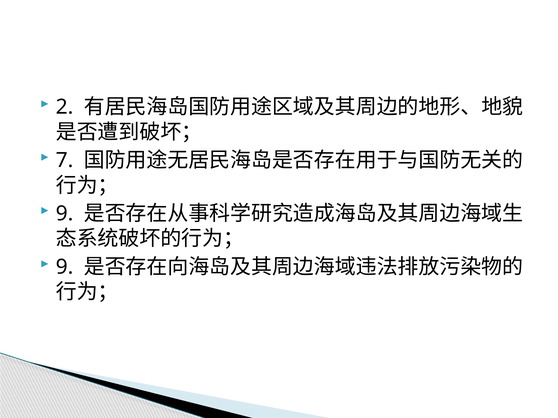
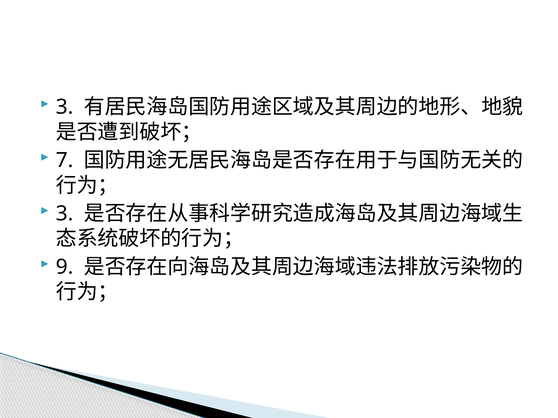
2 at (65, 107): 2 -> 3
9 at (65, 214): 9 -> 3
